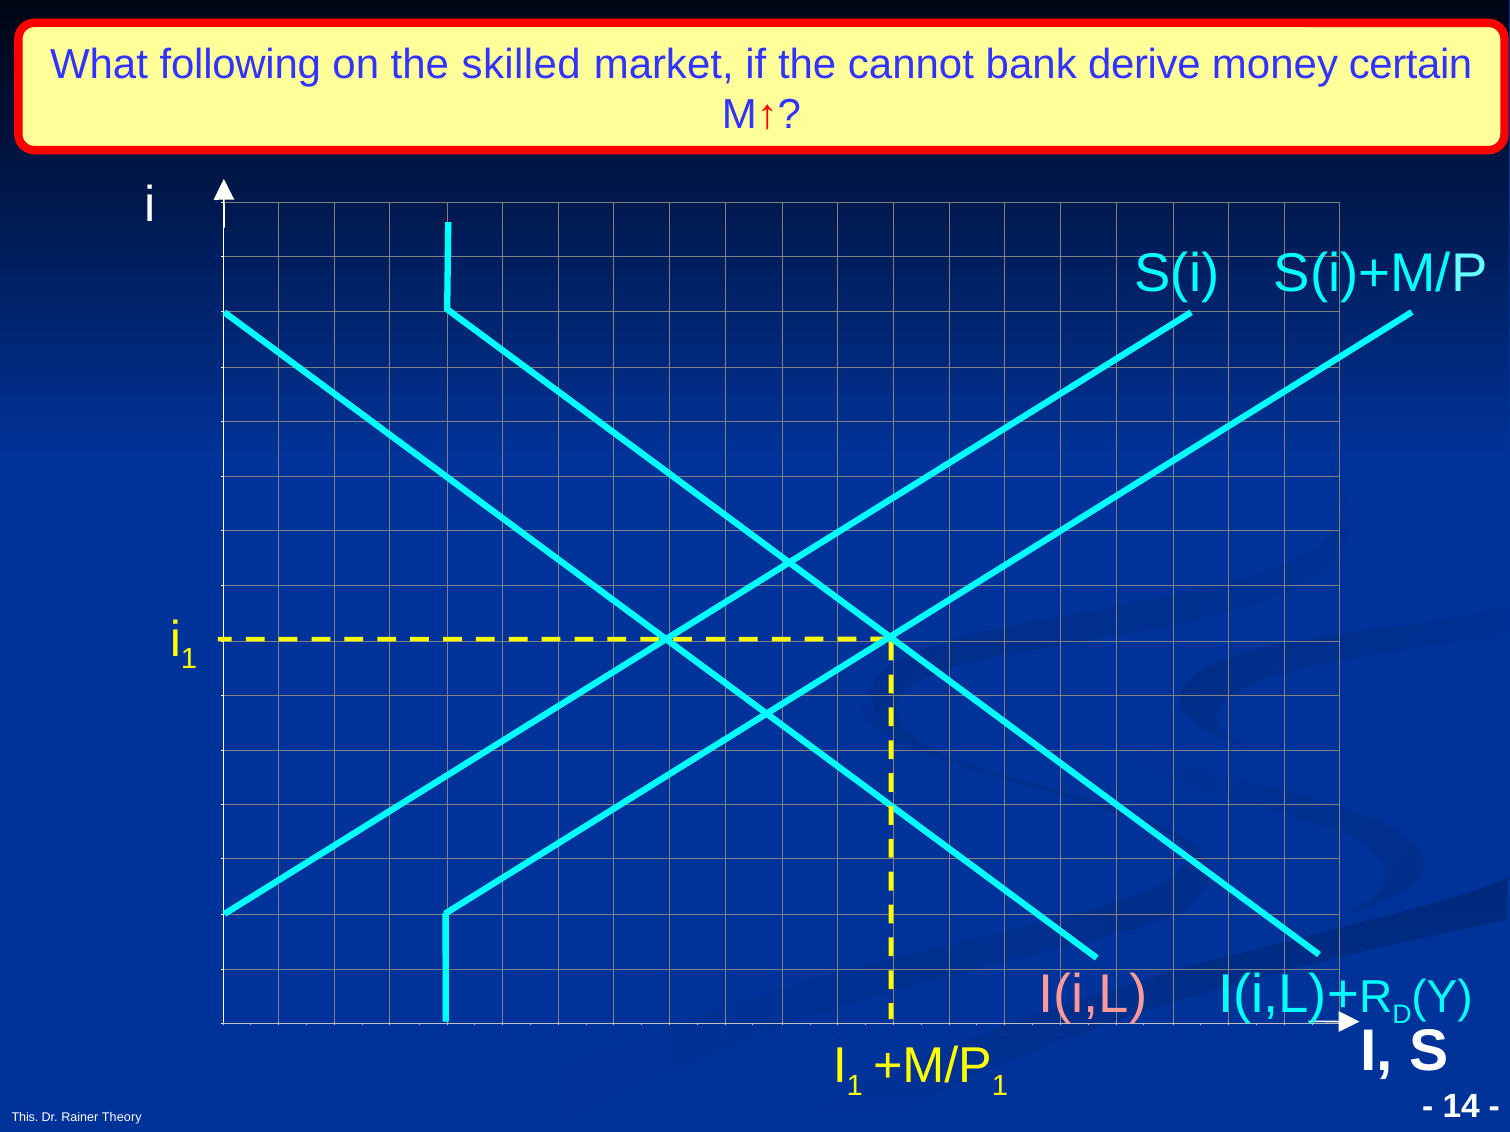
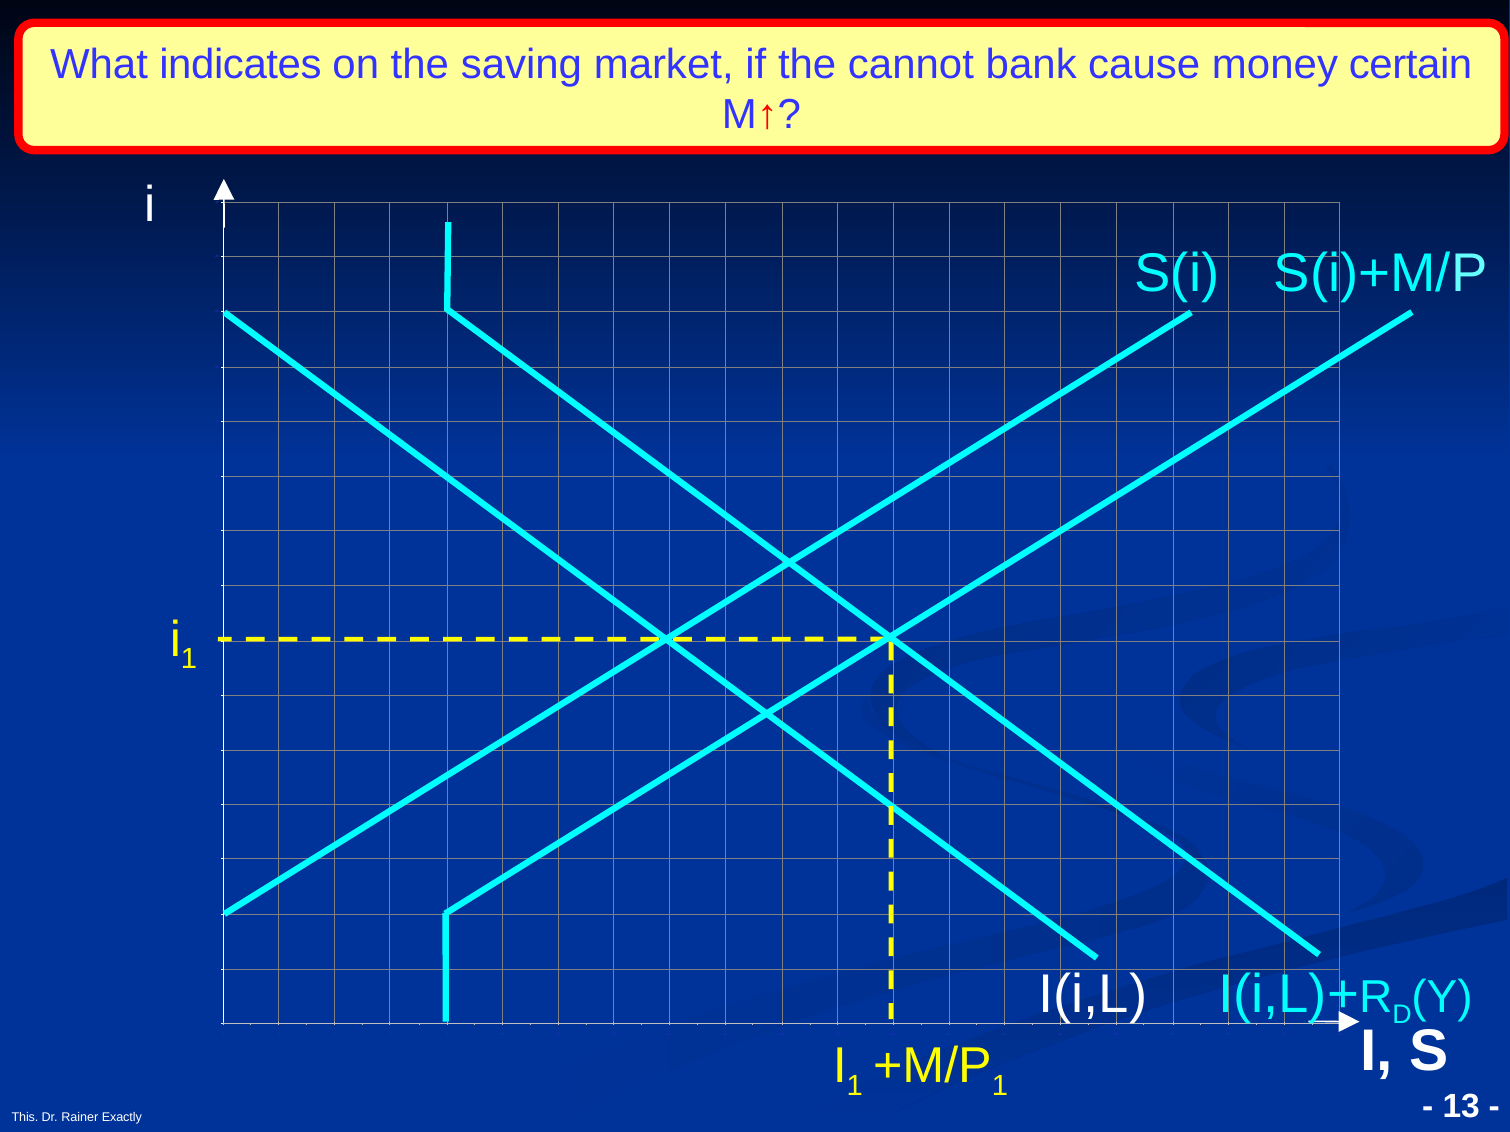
following: following -> indicates
skilled: skilled -> saving
derive: derive -> cause
I(i,L colour: pink -> white
14 at (1461, 1107): 14 -> 13
Theory: Theory -> Exactly
